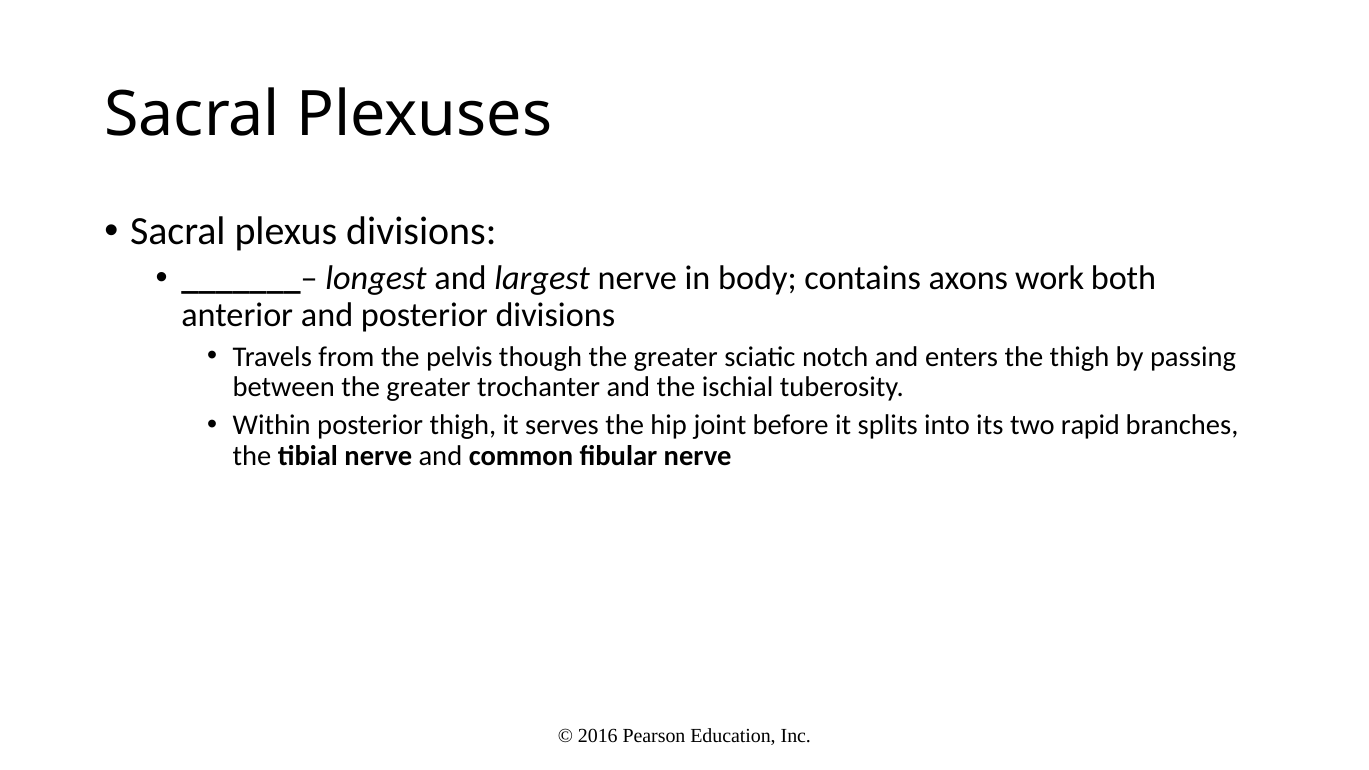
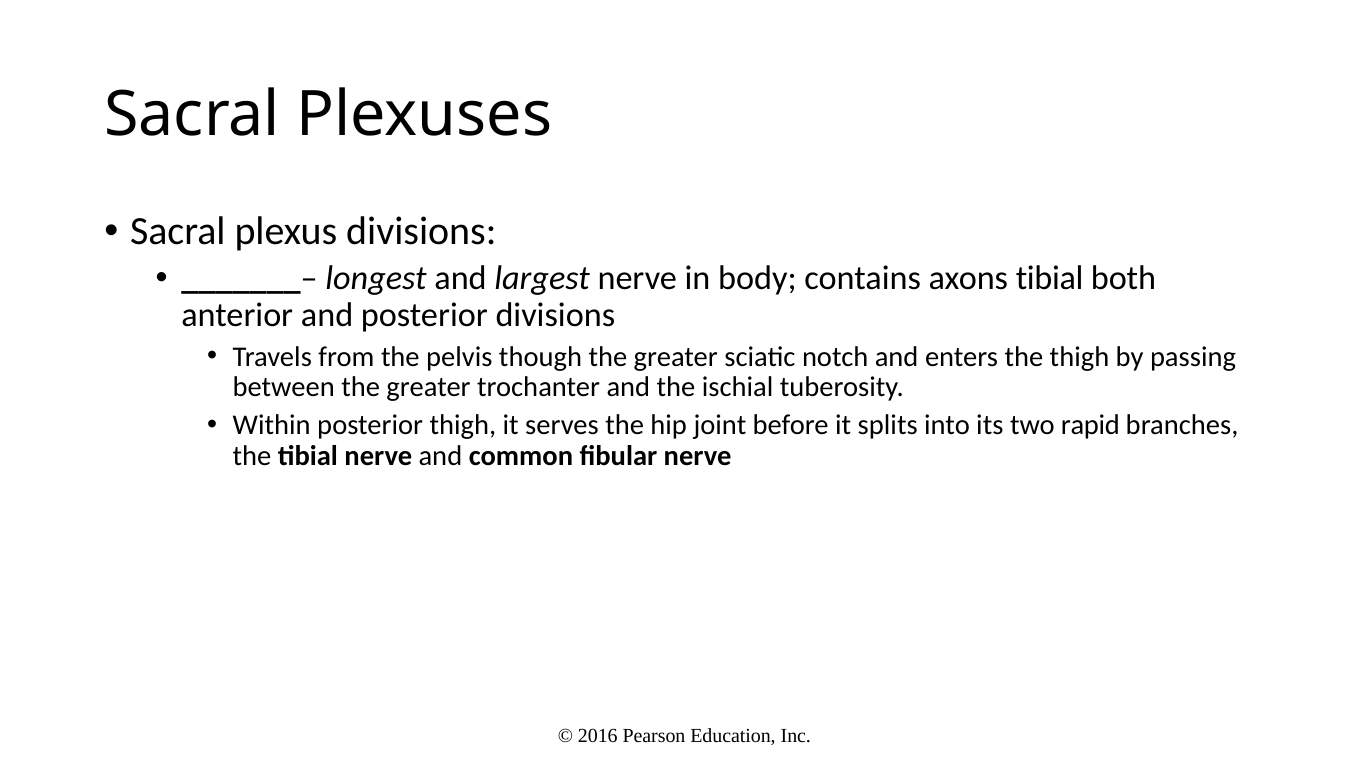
axons work: work -> tibial
